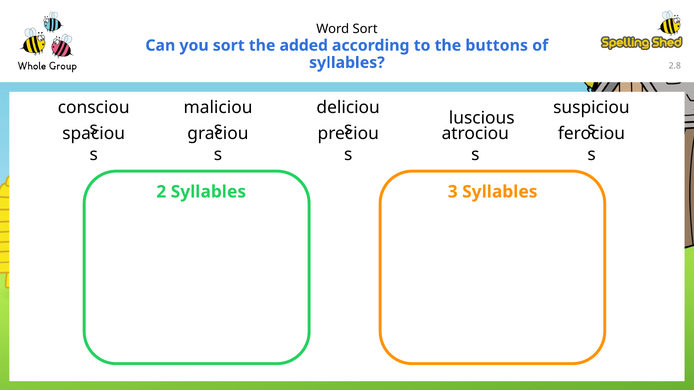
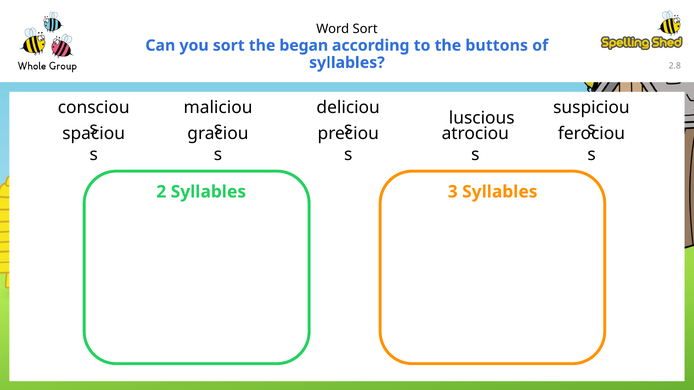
added: added -> began
